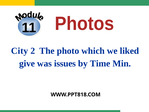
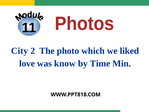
give: give -> love
issues: issues -> know
